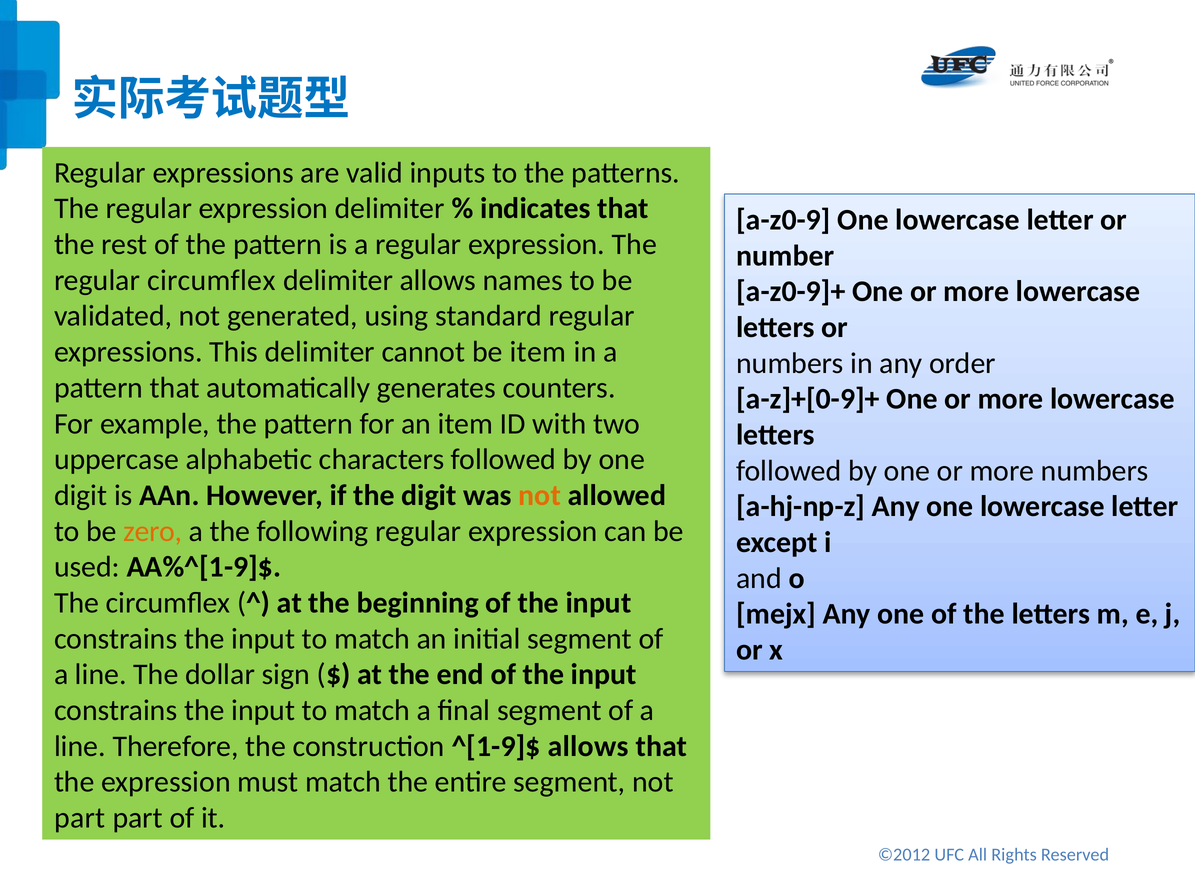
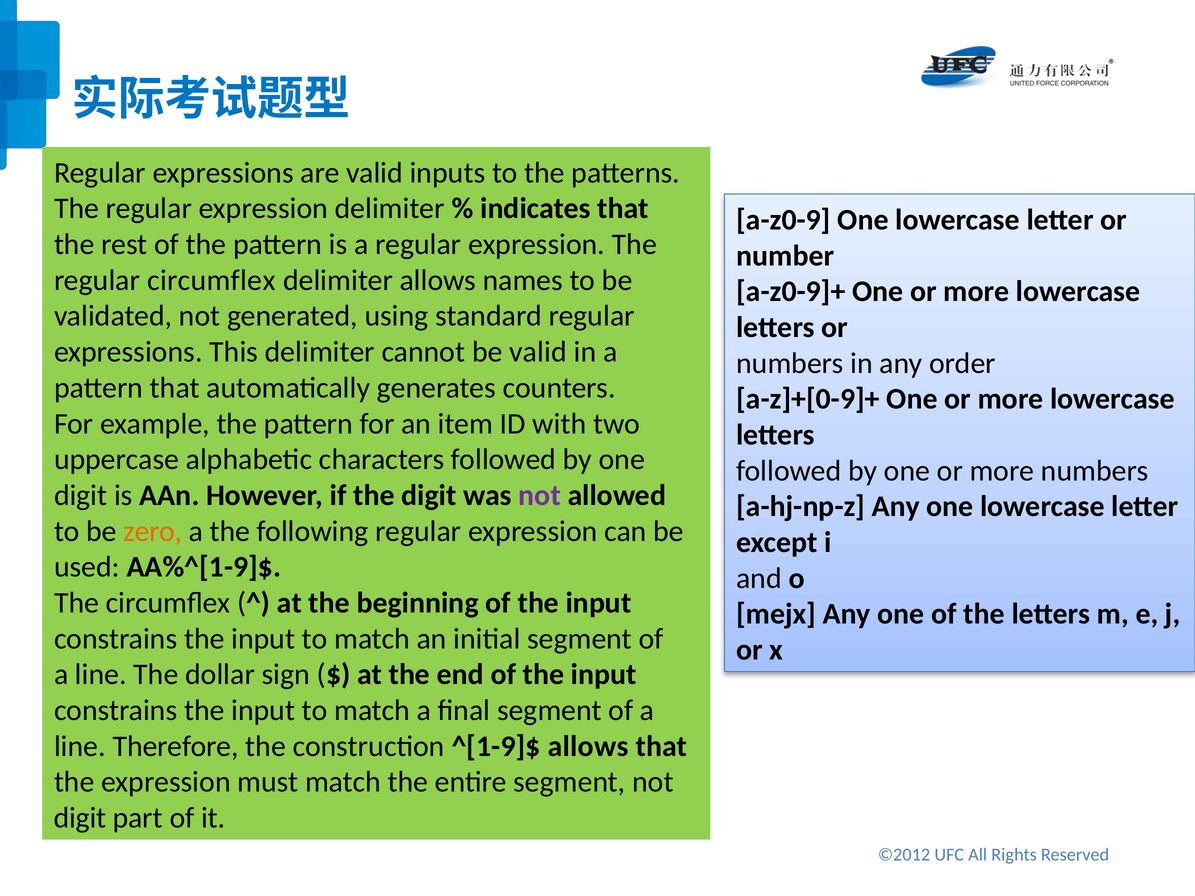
be item: item -> valid
not at (540, 495) colour: orange -> purple
part at (80, 818): part -> digit
